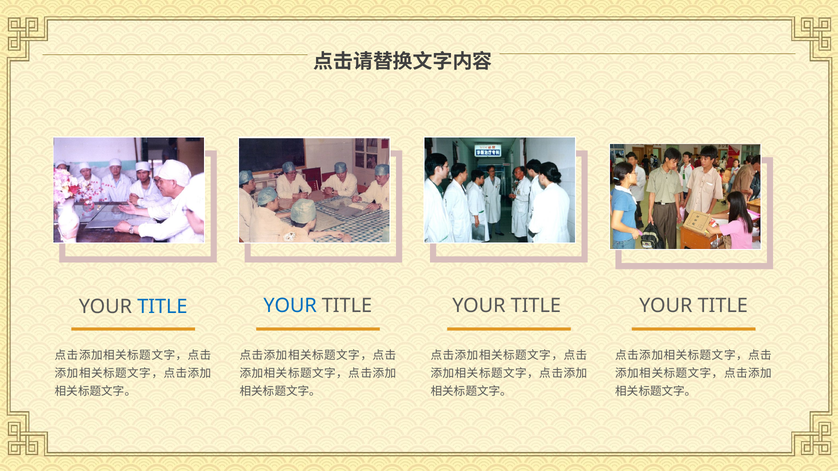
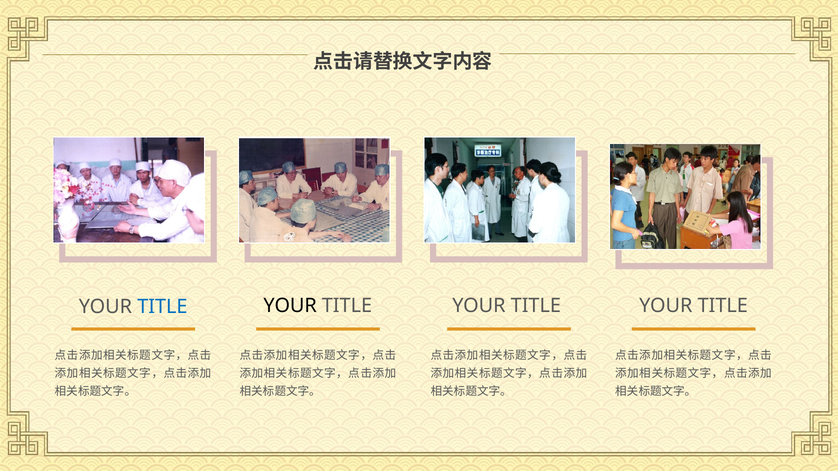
YOUR at (290, 306) colour: blue -> black
